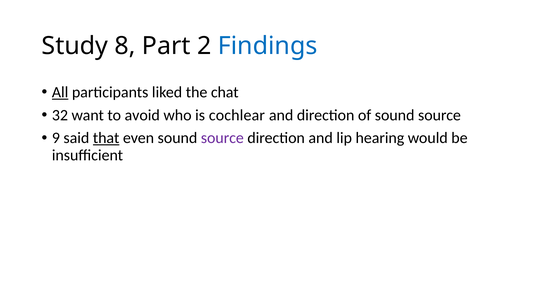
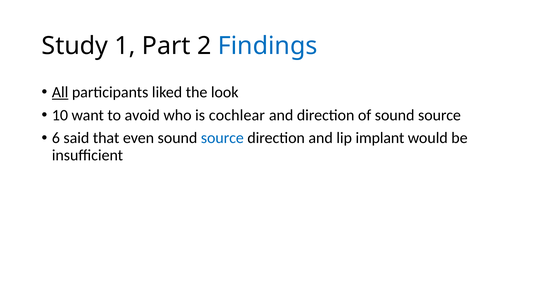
8: 8 -> 1
chat: chat -> look
32: 32 -> 10
9: 9 -> 6
that underline: present -> none
source at (222, 138) colour: purple -> blue
hearing: hearing -> implant
